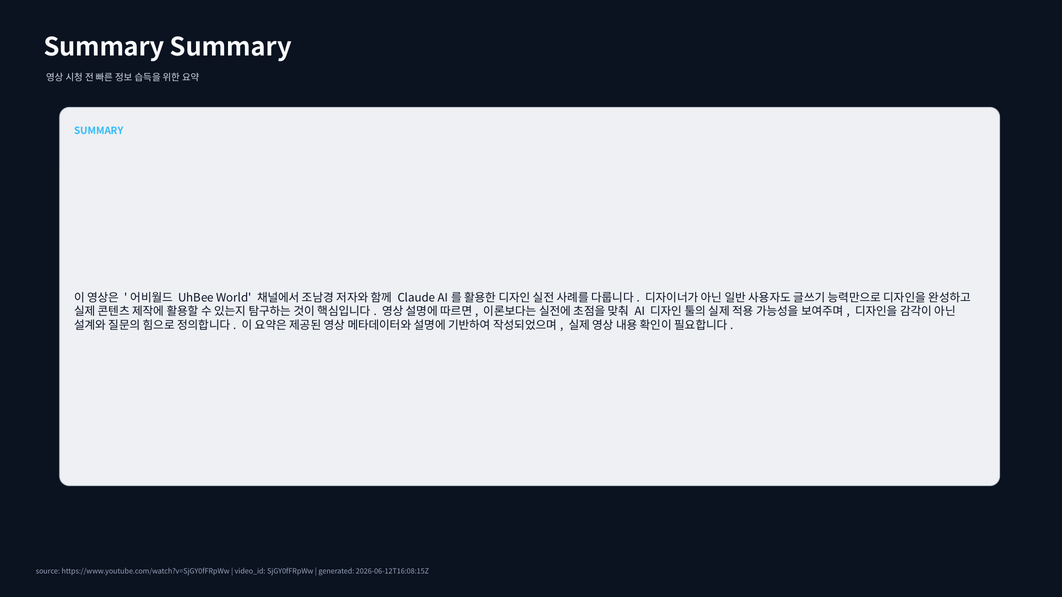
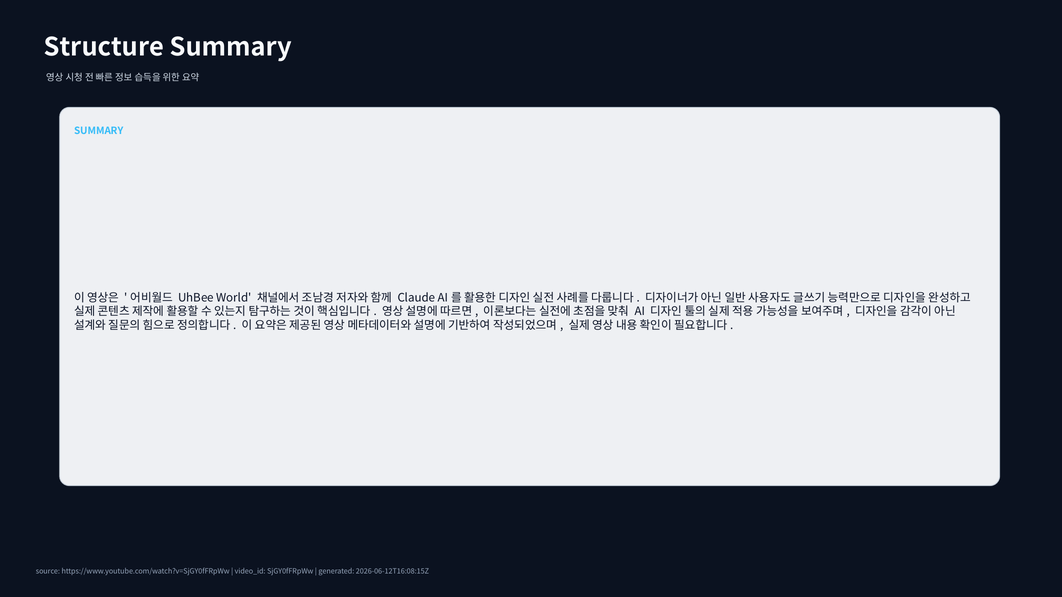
Summary at (104, 48): Summary -> Structure
